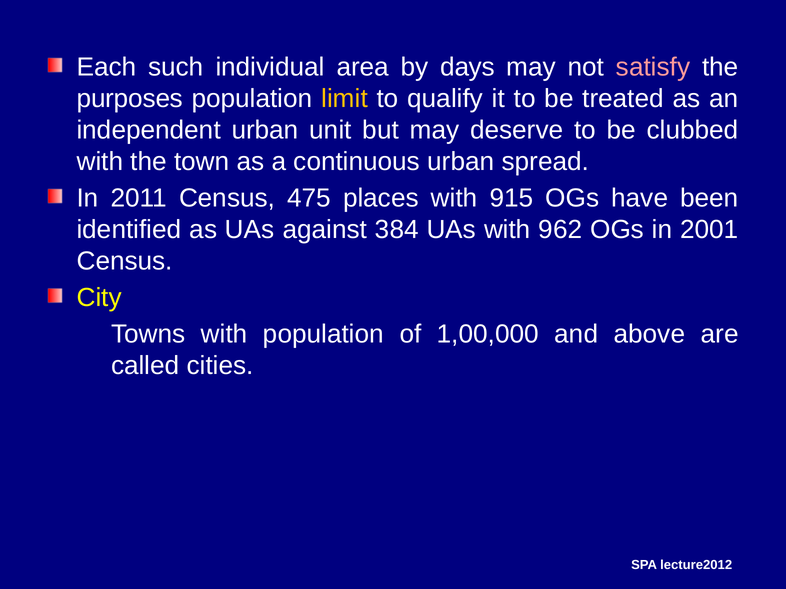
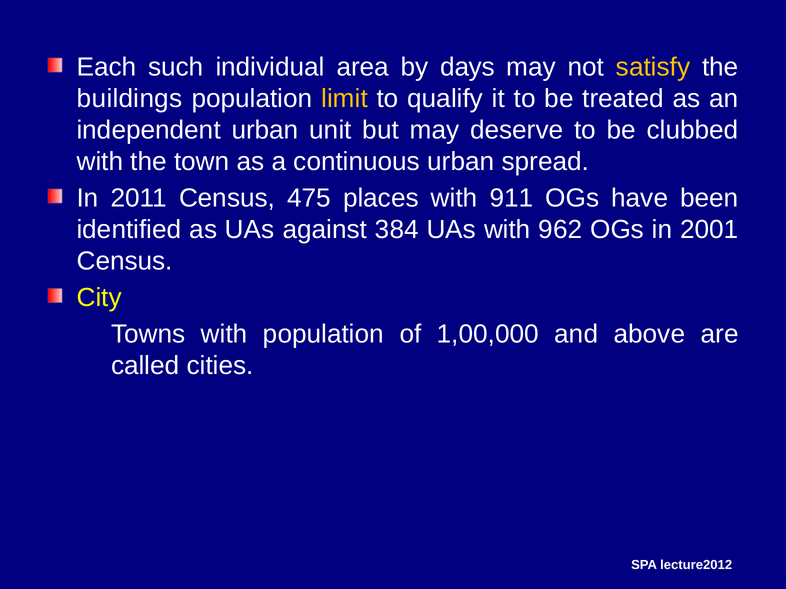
satisfy colour: pink -> yellow
purposes: purposes -> buildings
915: 915 -> 911
